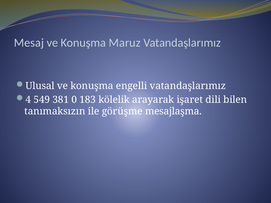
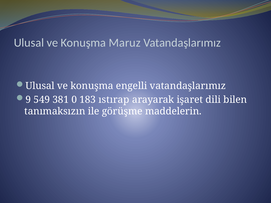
Mesaj at (29, 43): Mesaj -> Ulusal
4: 4 -> 9
kölelik: kölelik -> ıstırap
mesajlaşma: mesajlaşma -> maddelerin
